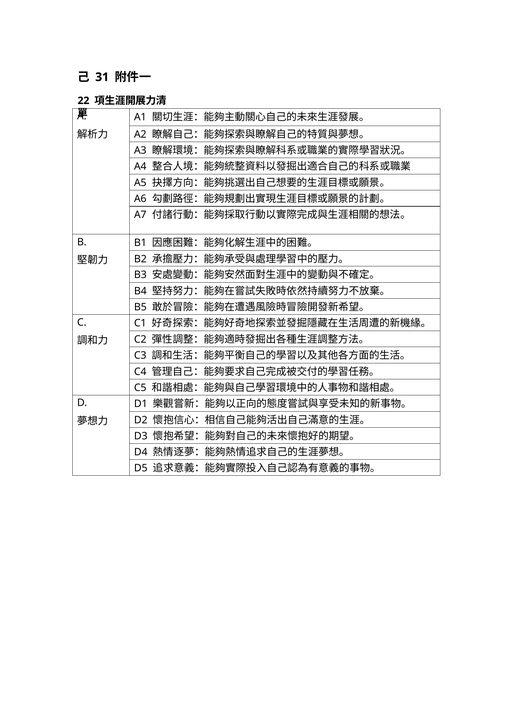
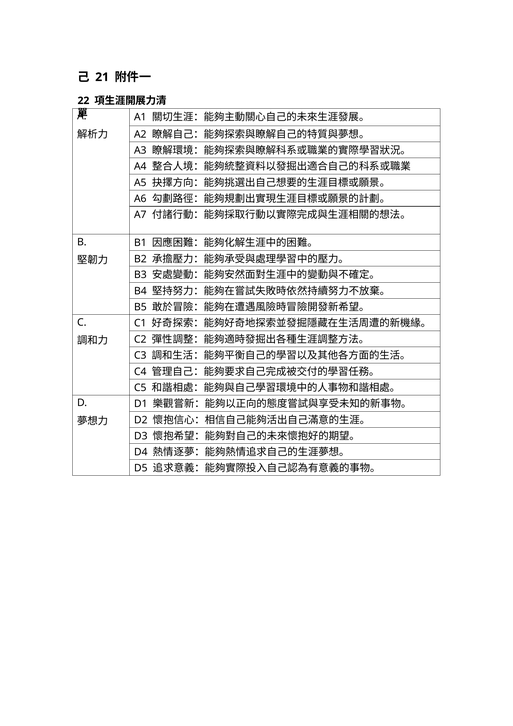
31: 31 -> 21
